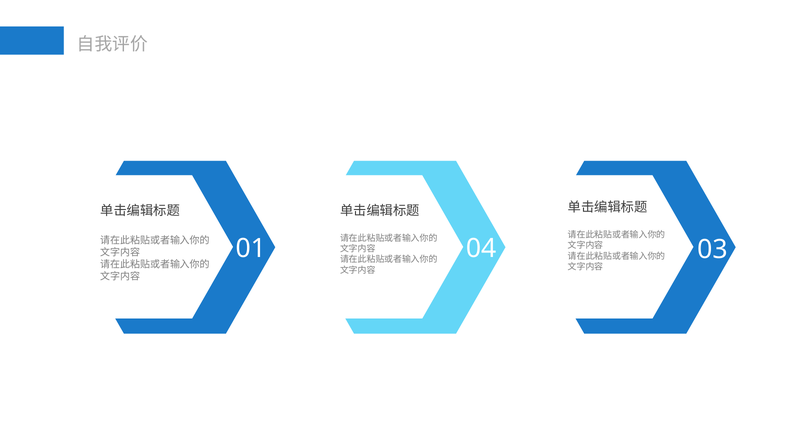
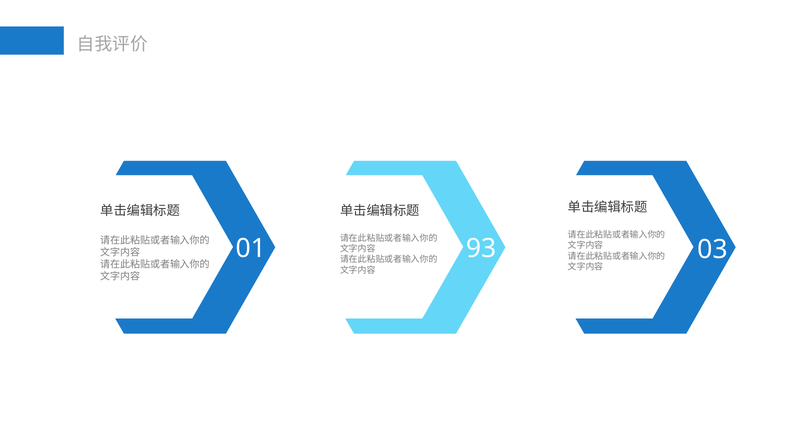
04: 04 -> 93
